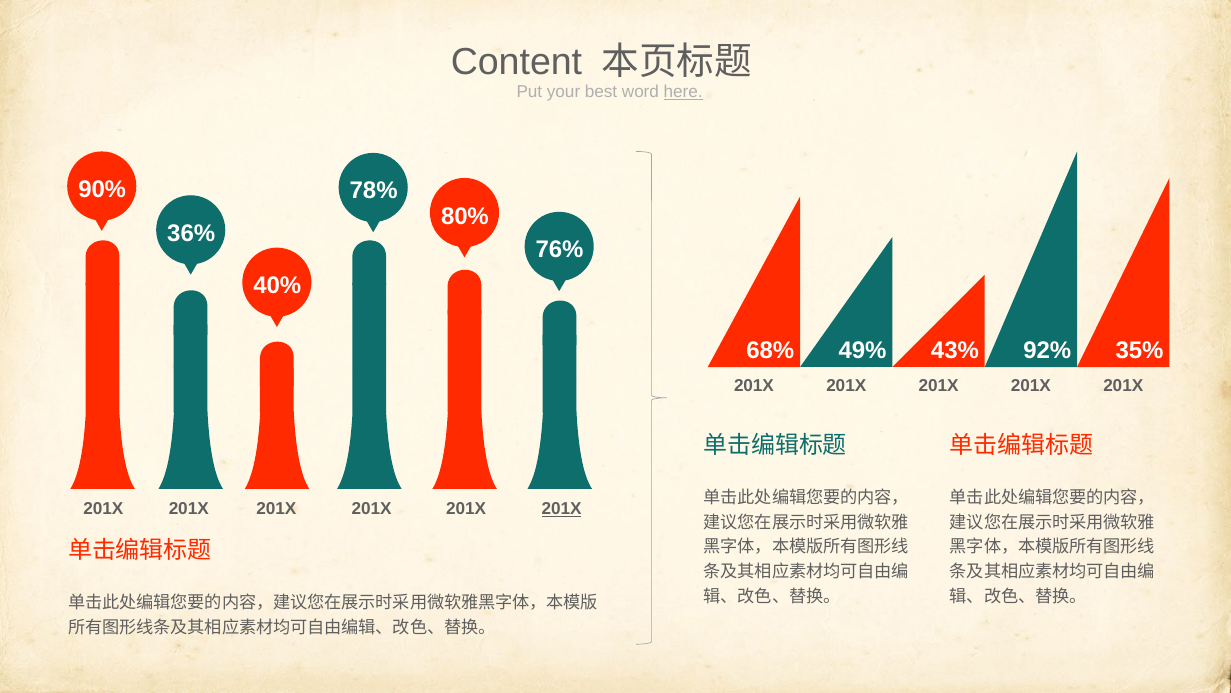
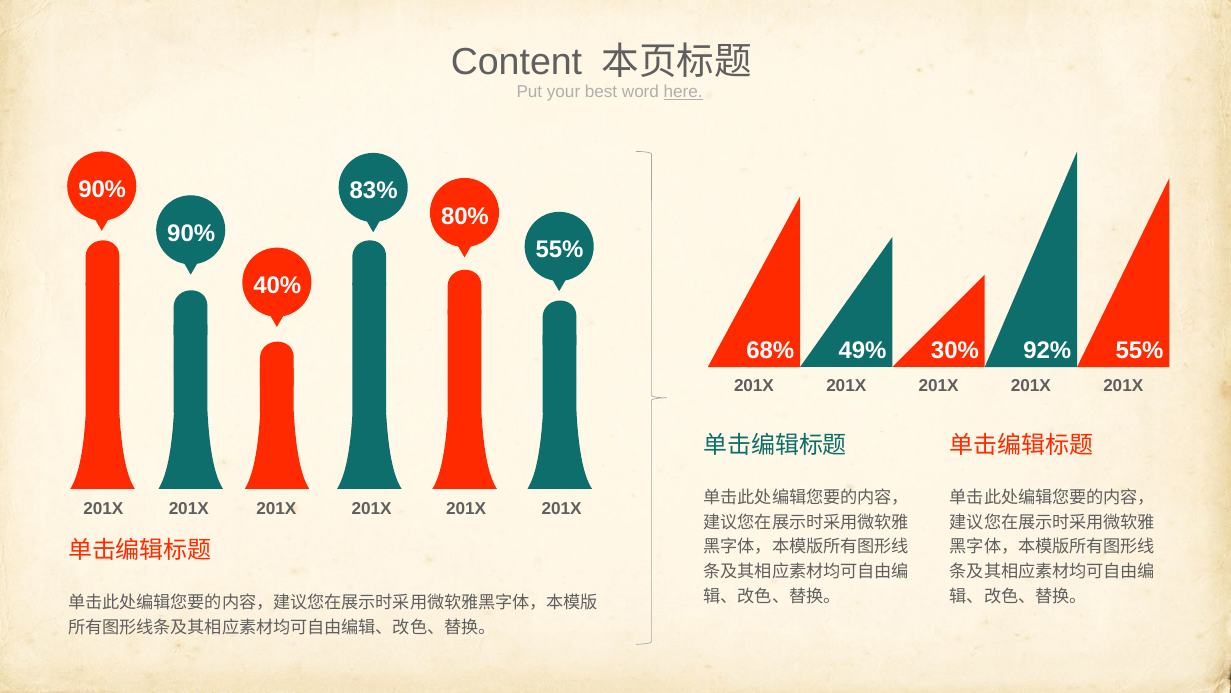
78%: 78% -> 83%
36% at (191, 233): 36% -> 90%
76% at (560, 250): 76% -> 55%
43%: 43% -> 30%
92% 35%: 35% -> 55%
201X at (562, 508) underline: present -> none
